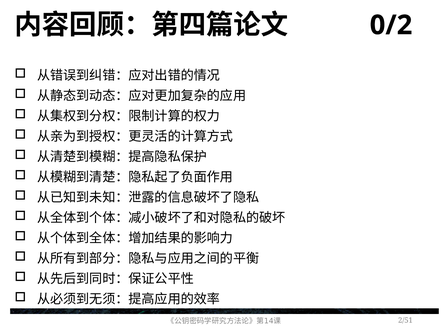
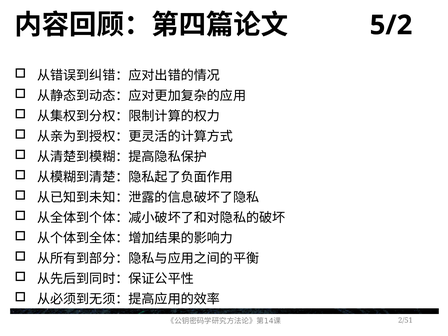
0/2: 0/2 -> 5/2
